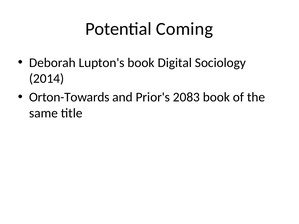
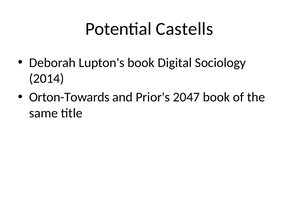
Coming: Coming -> Castells
2083: 2083 -> 2047
